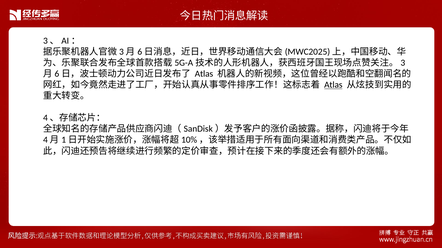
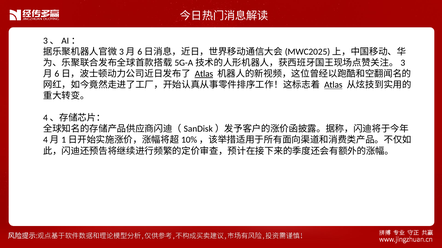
Atlas at (204, 74) underline: none -> present
